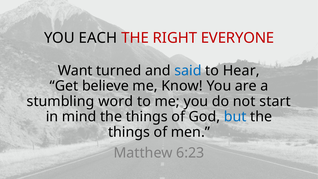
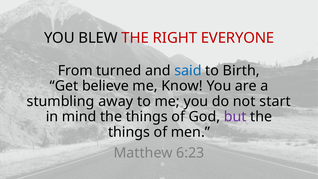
EACH: EACH -> BLEW
Want: Want -> From
Hear: Hear -> Birth
word: word -> away
but colour: blue -> purple
